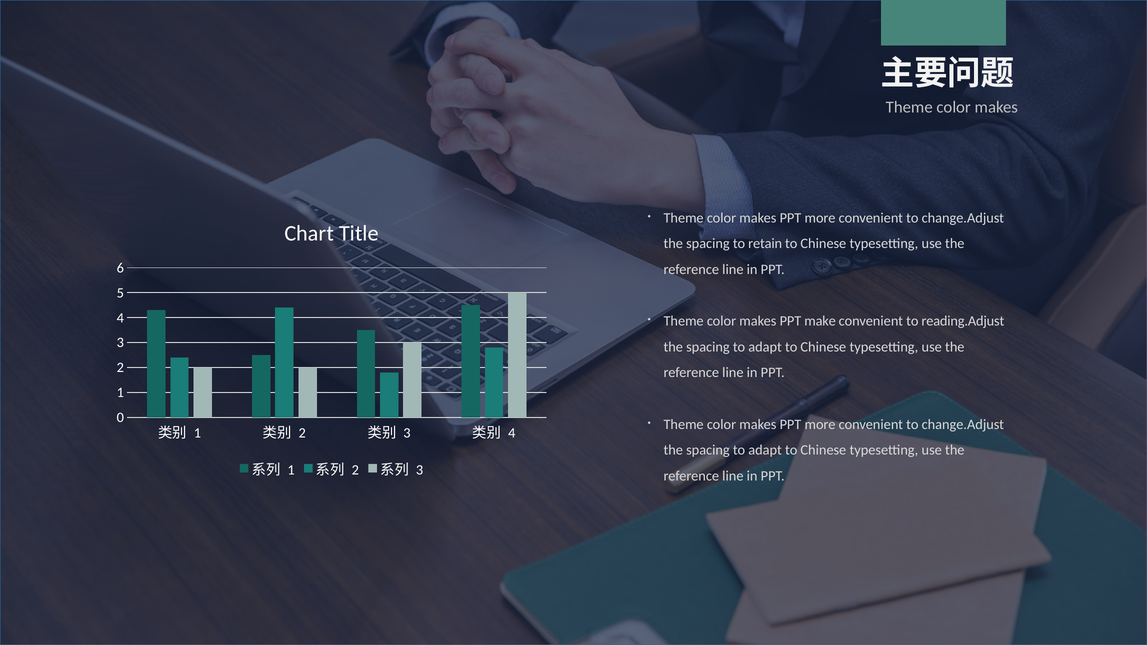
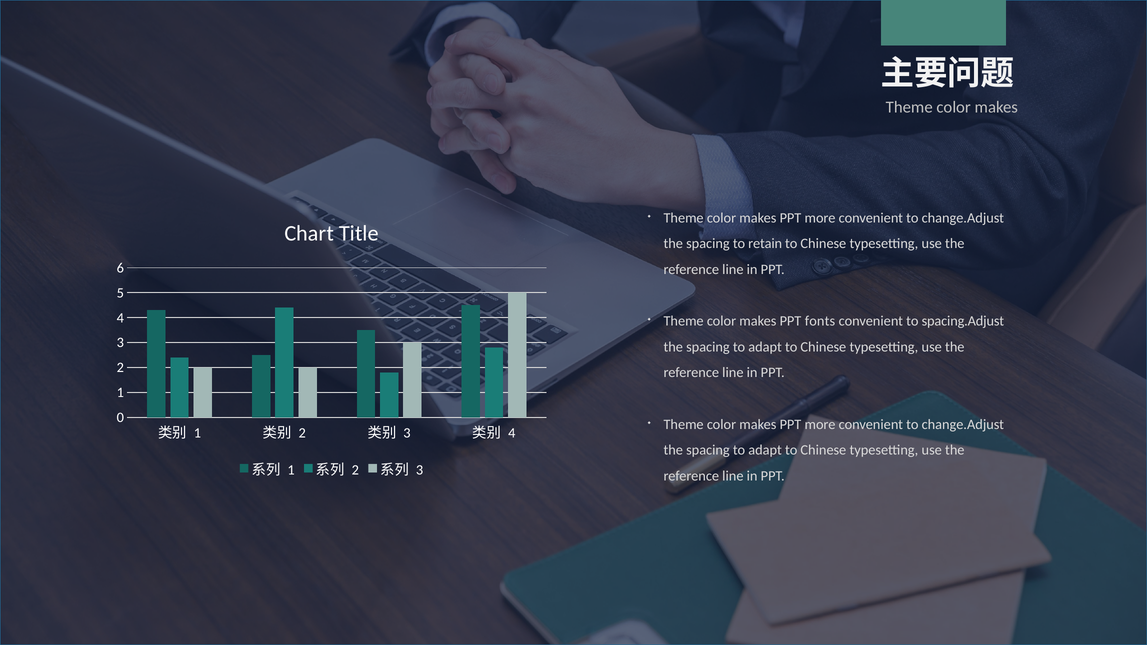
make: make -> fonts
reading.Adjust: reading.Adjust -> spacing.Adjust
